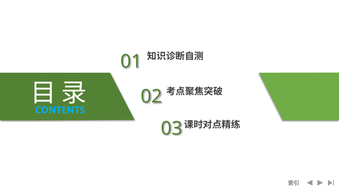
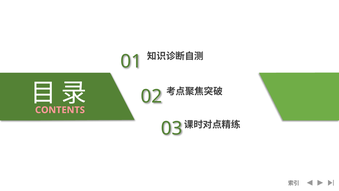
CONTENTS colour: light blue -> pink
